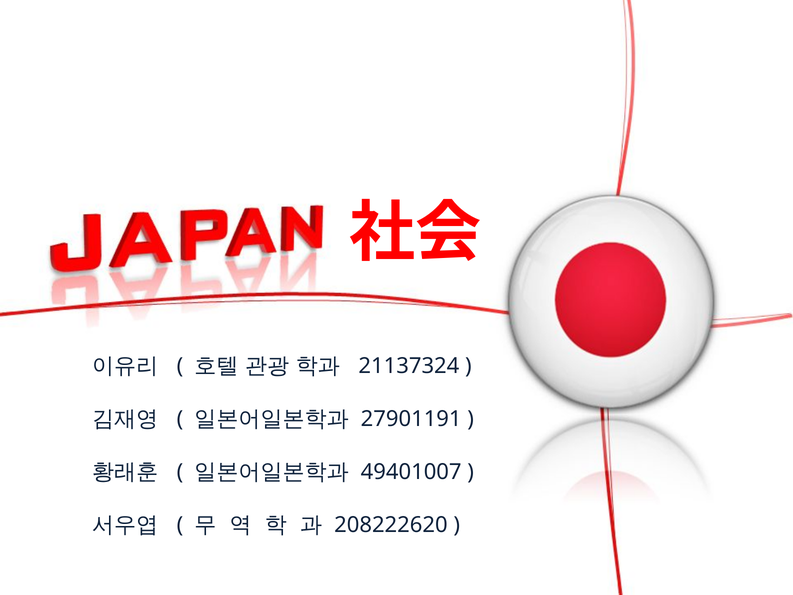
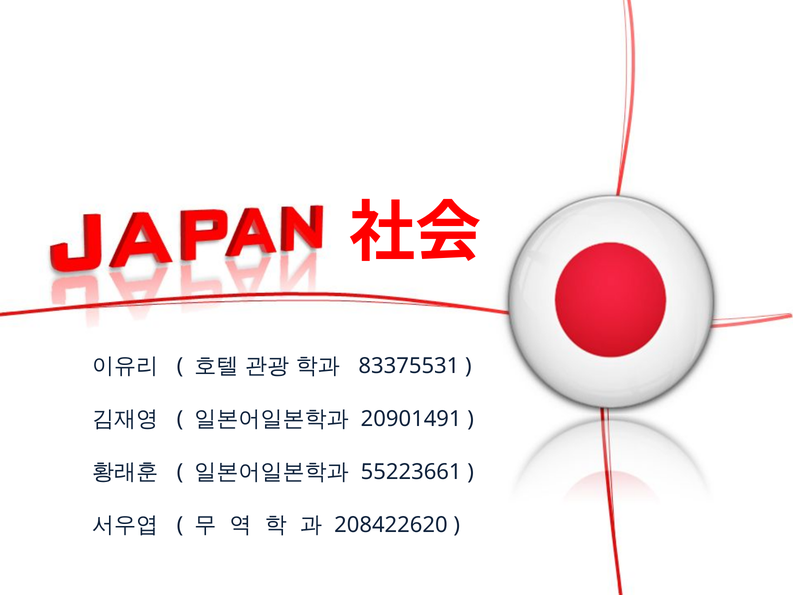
21137324: 21137324 -> 83375531
27901191: 27901191 -> 20901491
49401007: 49401007 -> 55223661
208222620: 208222620 -> 208422620
